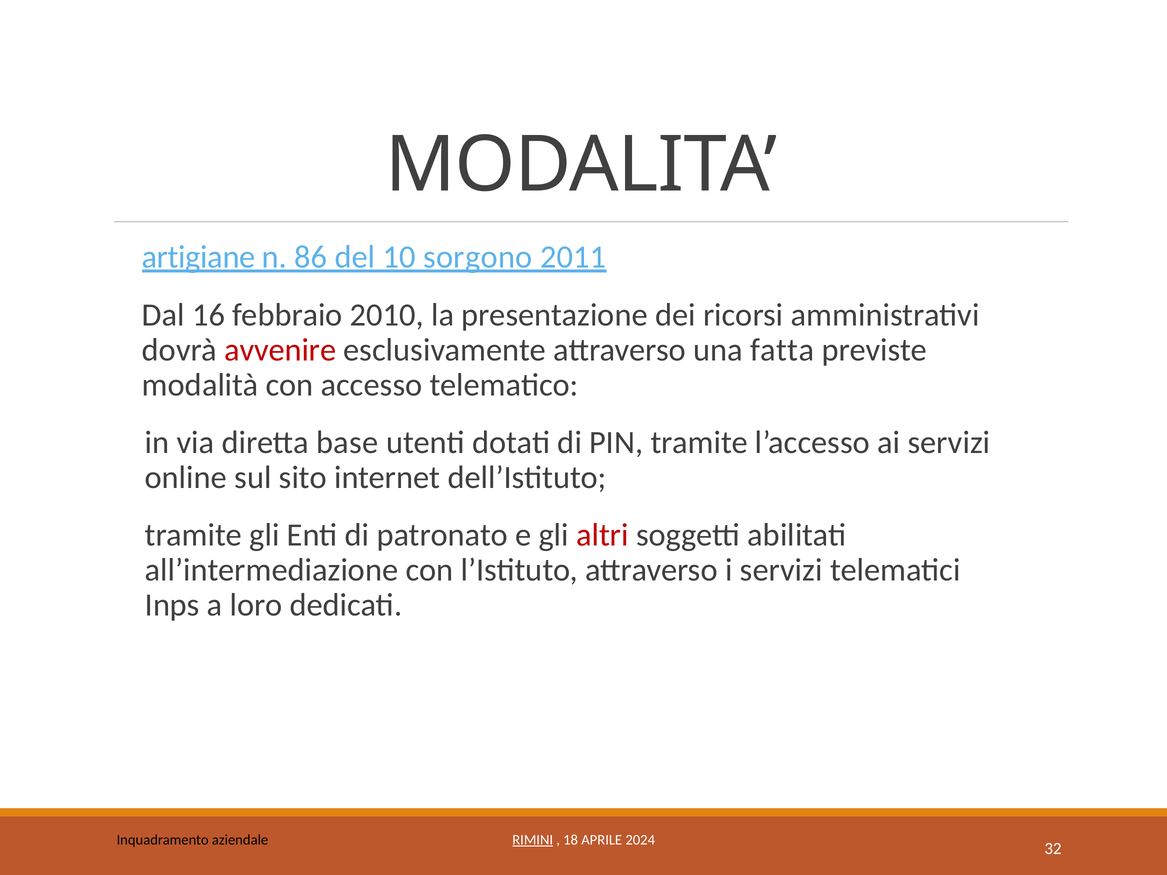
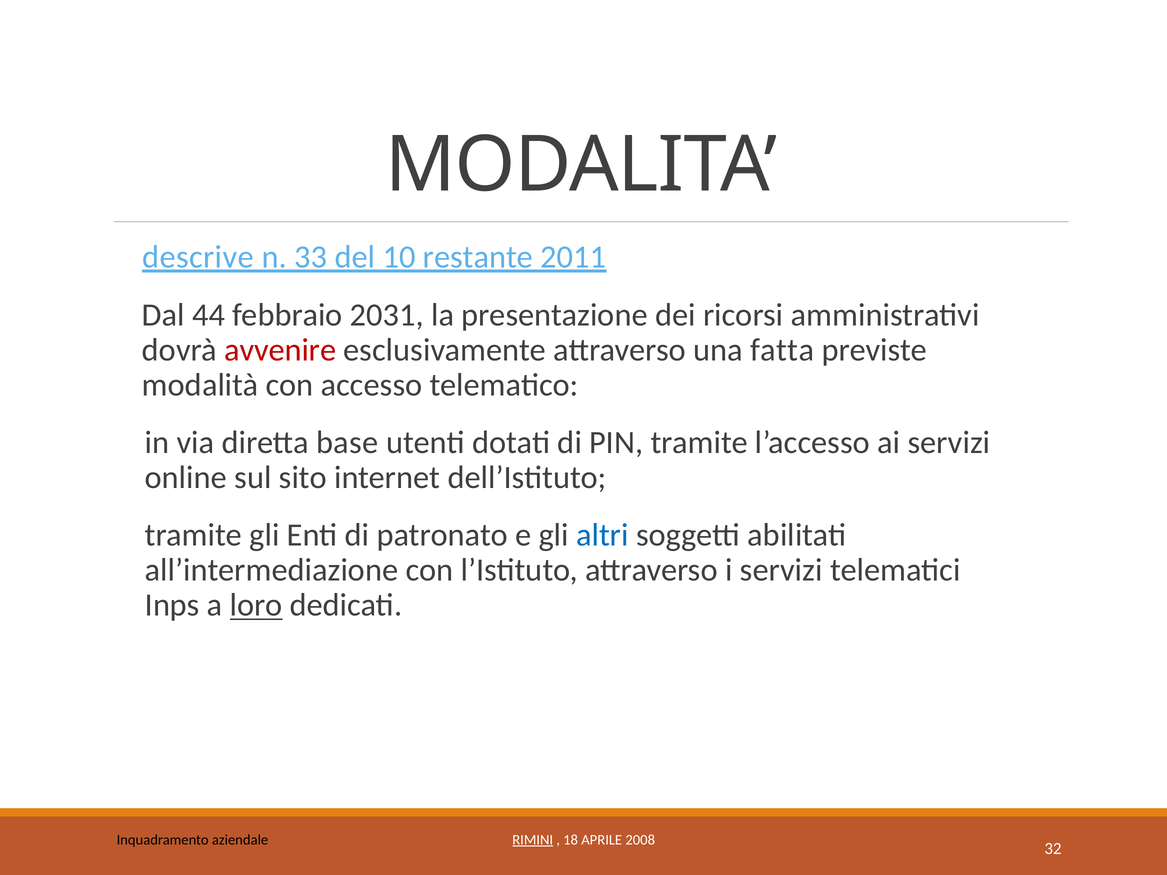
artigiane: artigiane -> descrive
86: 86 -> 33
sorgono: sorgono -> restante
16: 16 -> 44
2010: 2010 -> 2031
altri colour: red -> blue
loro underline: none -> present
2024: 2024 -> 2008
